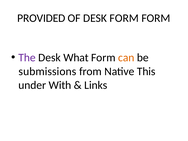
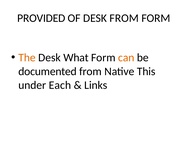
DESK FORM: FORM -> FROM
The colour: purple -> orange
submissions: submissions -> documented
With: With -> Each
